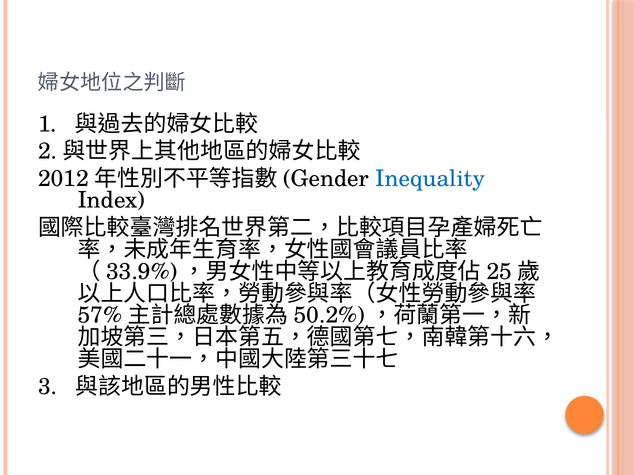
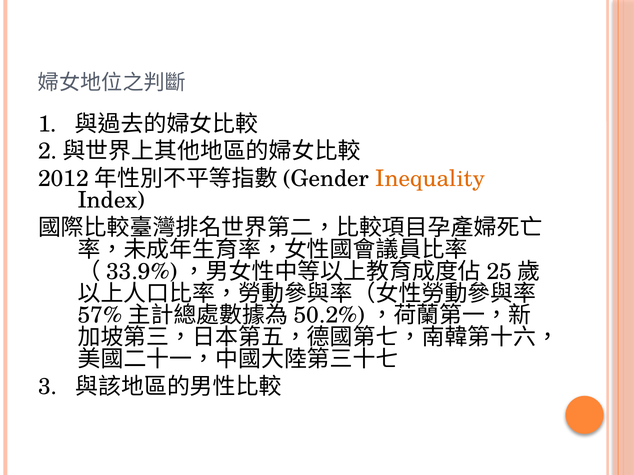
Inequality colour: blue -> orange
